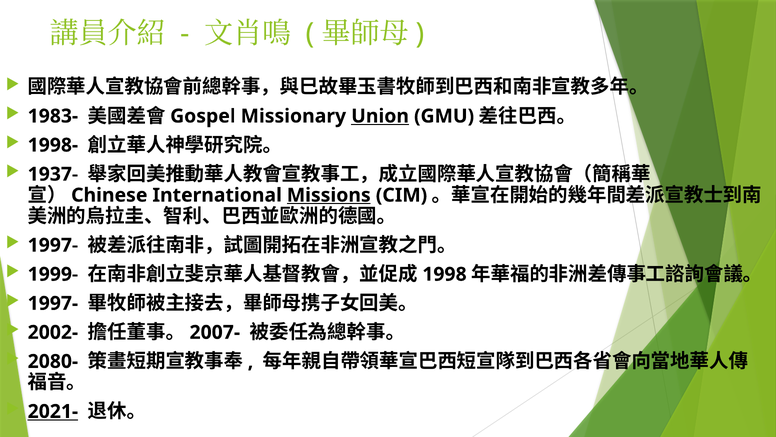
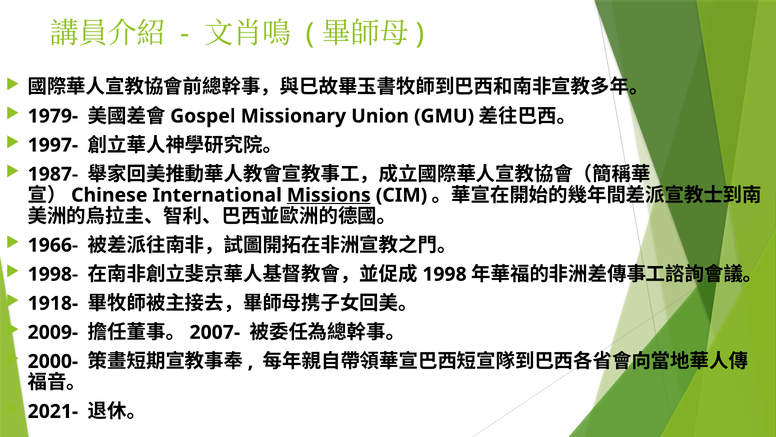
1983-: 1983- -> 1979-
Union underline: present -> none
1998-: 1998- -> 1997-
1937-: 1937- -> 1987-
1997- at (53, 245): 1997- -> 1966-
1999-: 1999- -> 1998-
1997- at (53, 303): 1997- -> 1918-
2002-: 2002- -> 2009-
2080-: 2080- -> 2000-
2021- underline: present -> none
